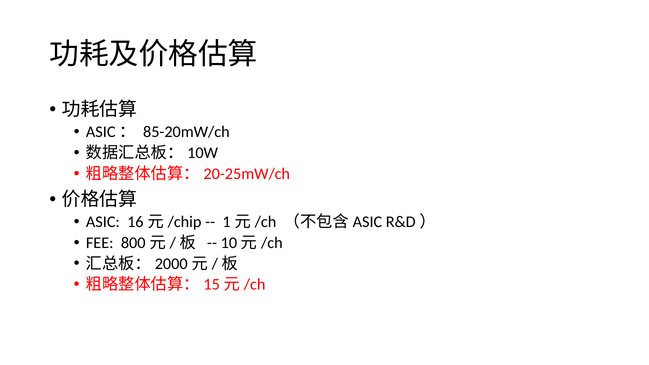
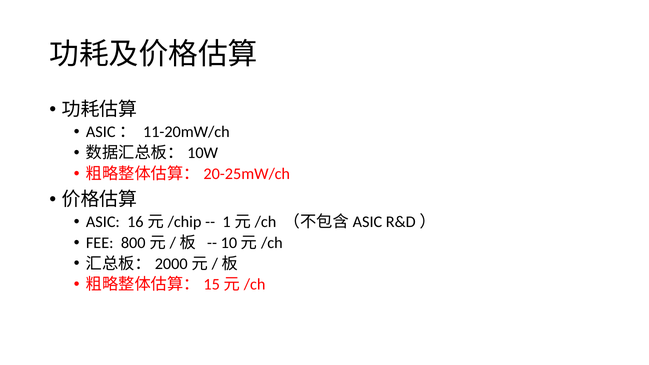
85-20mW/ch: 85-20mW/ch -> 11-20mW/ch
